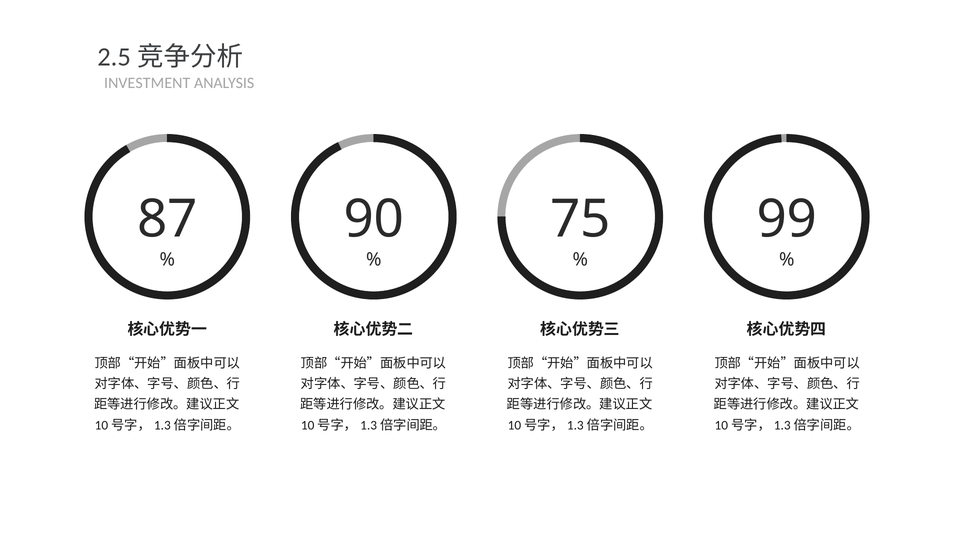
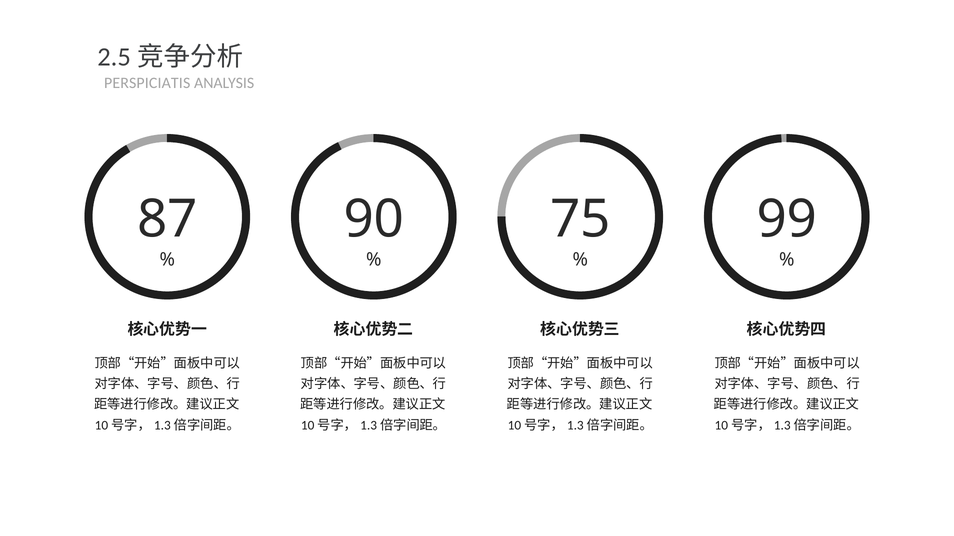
INVESTMENT: INVESTMENT -> PERSPICIATIS
